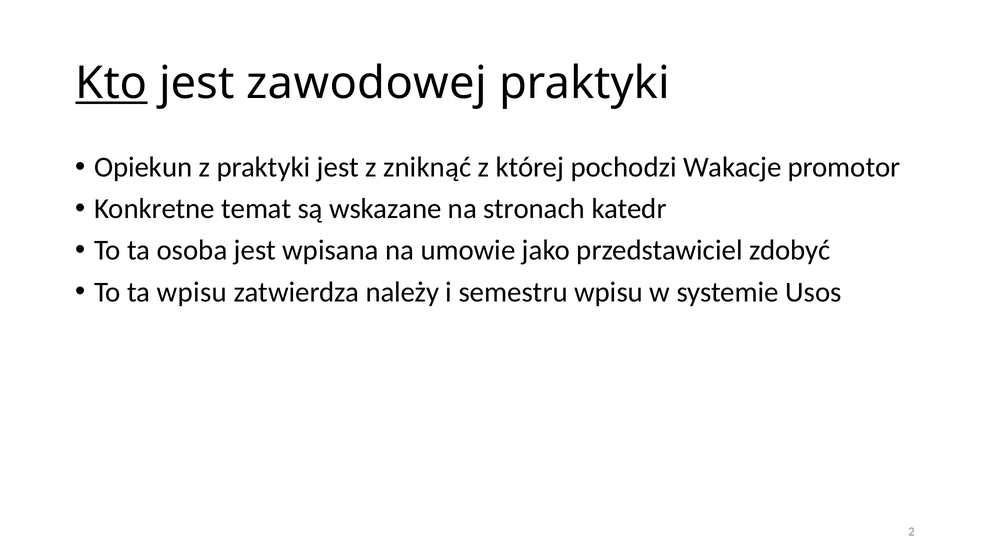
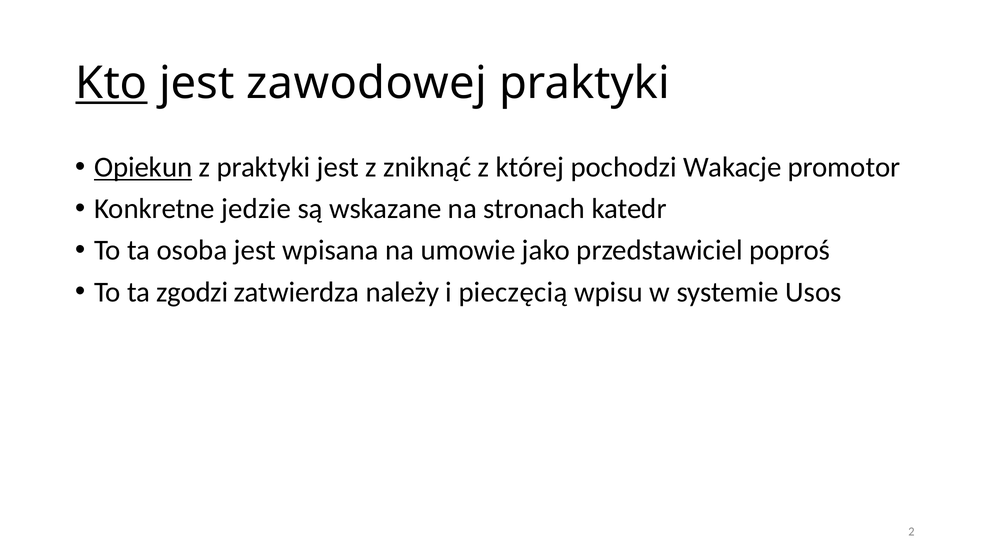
Opiekun underline: none -> present
temat: temat -> jedzie
zdobyć: zdobyć -> poproś
ta wpisu: wpisu -> zgodzi
semestru: semestru -> pieczęcią
